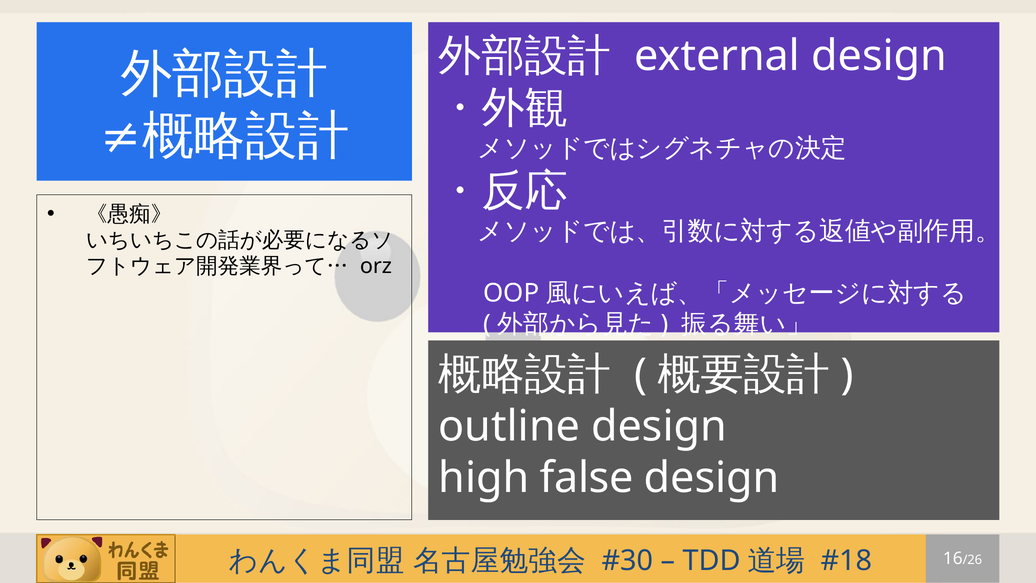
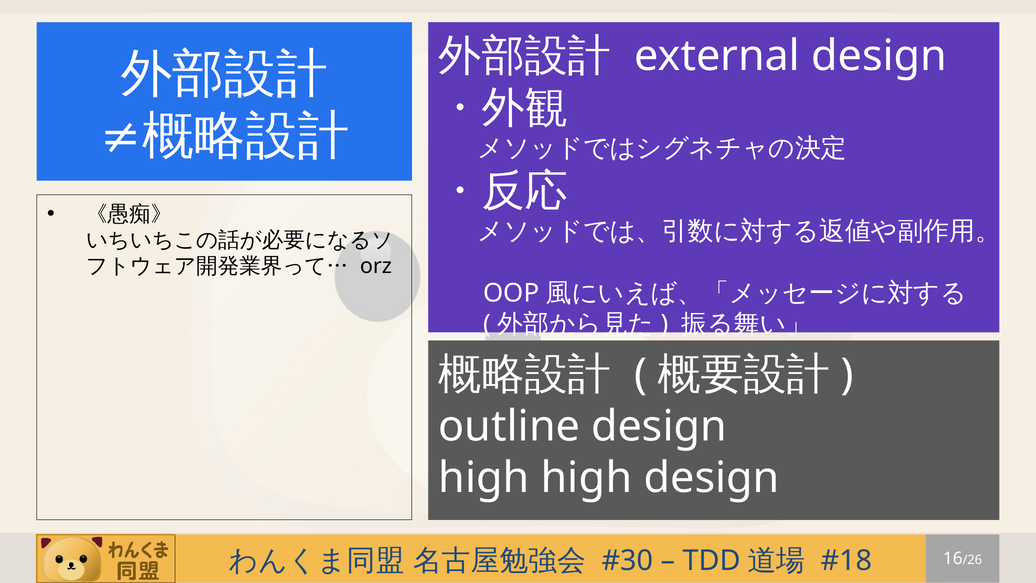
high false: false -> high
